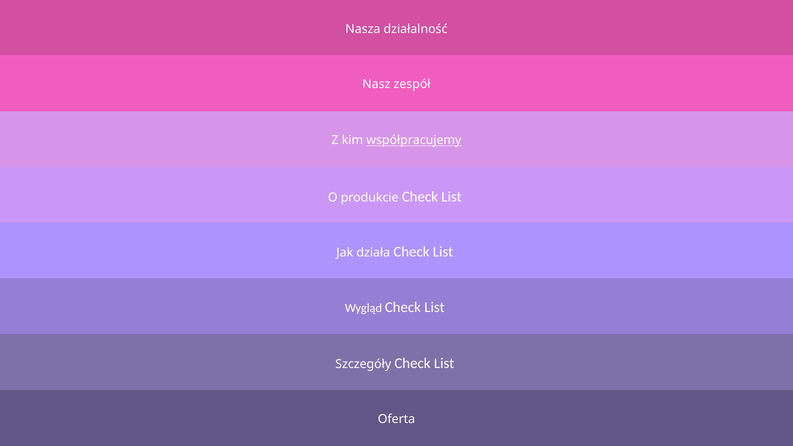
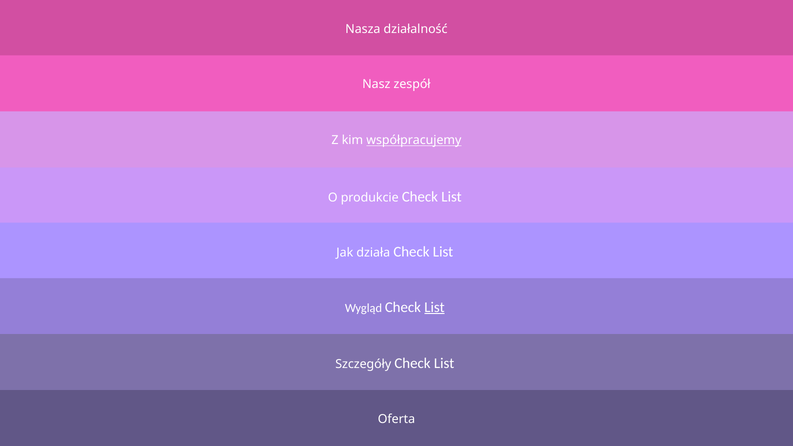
List at (434, 307) underline: none -> present
